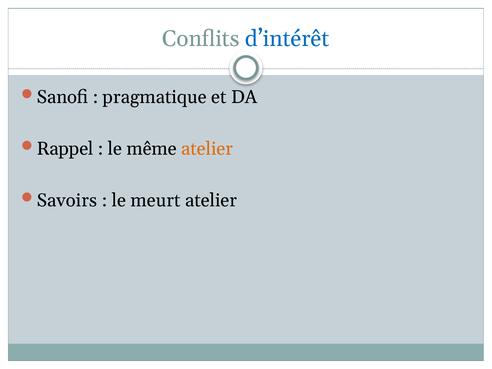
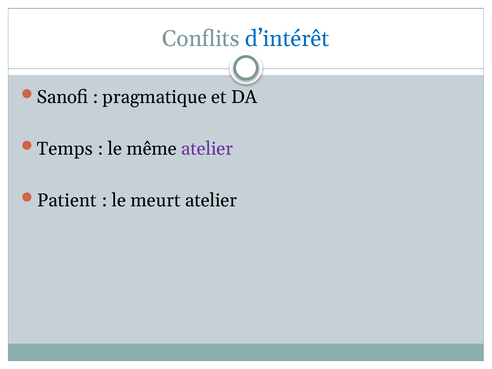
Rappel: Rappel -> Temps
atelier at (207, 149) colour: orange -> purple
Savoirs: Savoirs -> Patient
